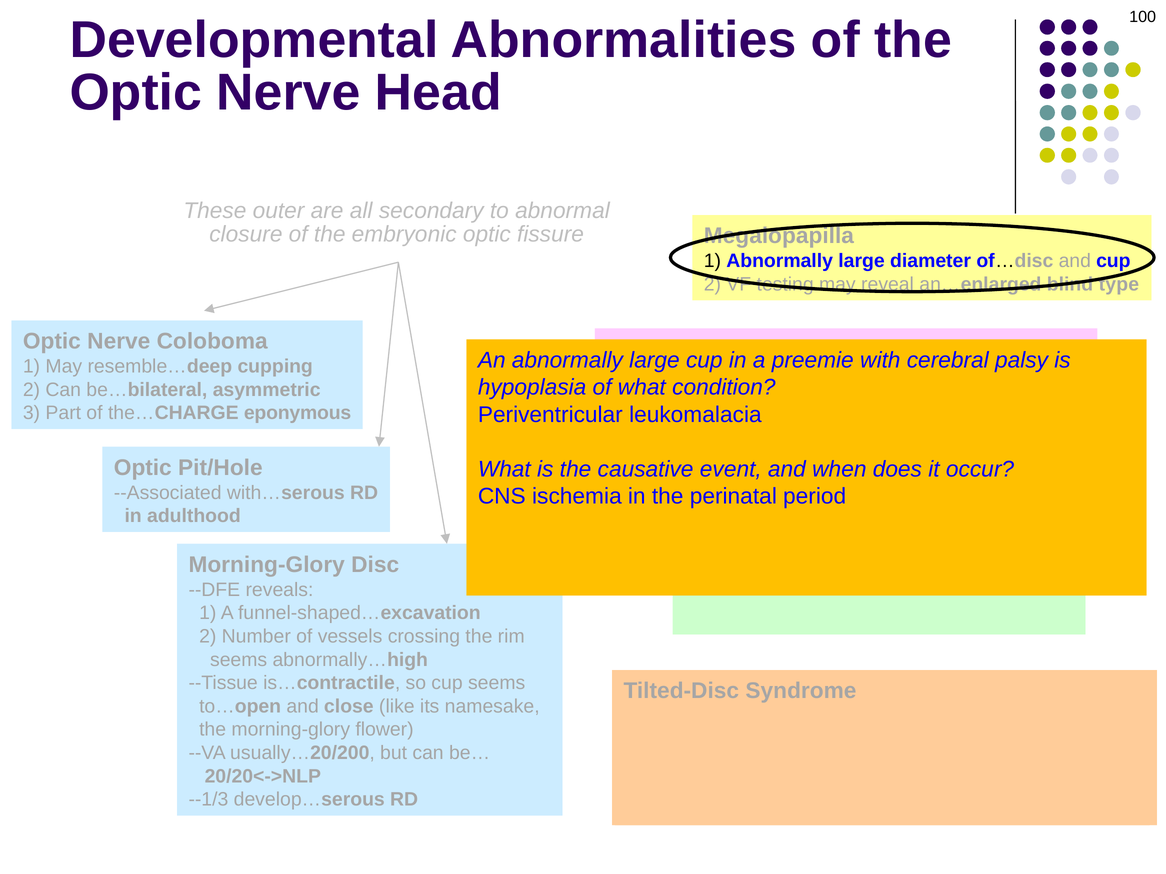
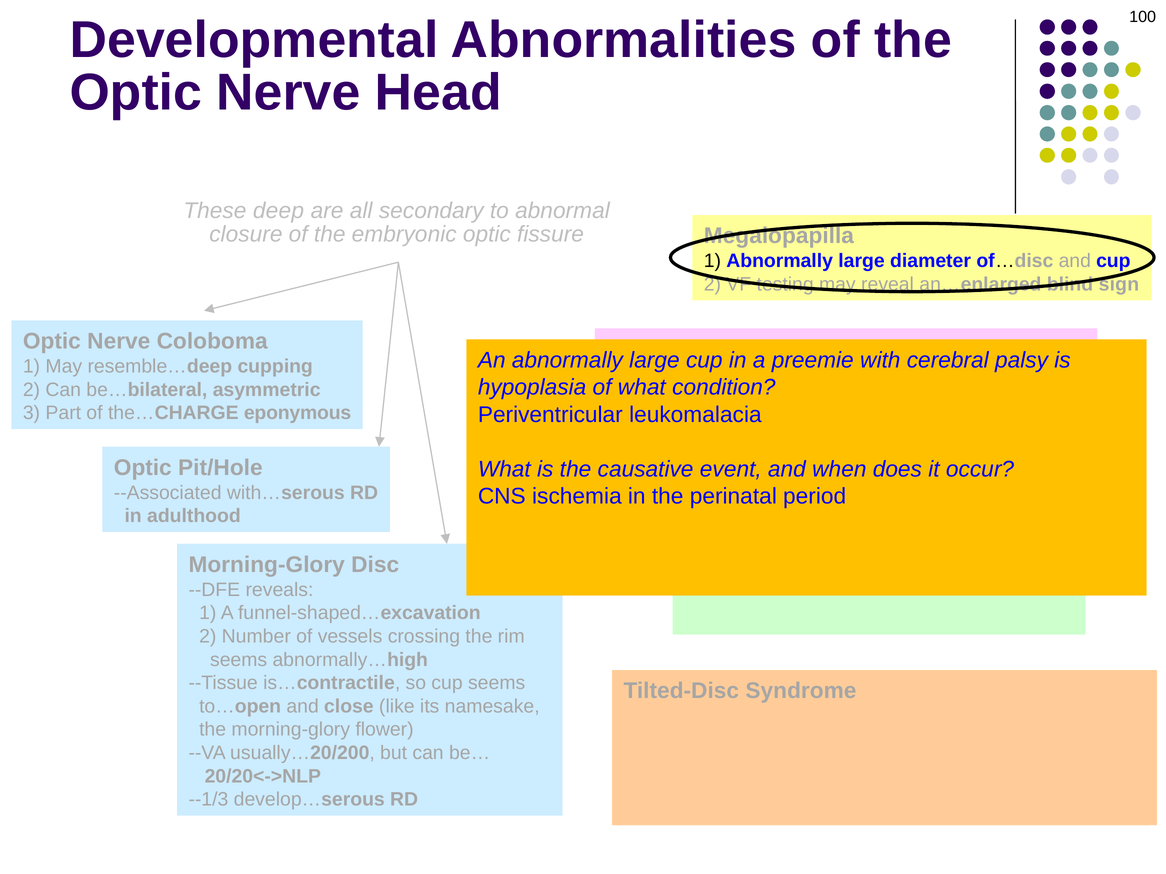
outer: outer -> deep
blind type: type -> sign
